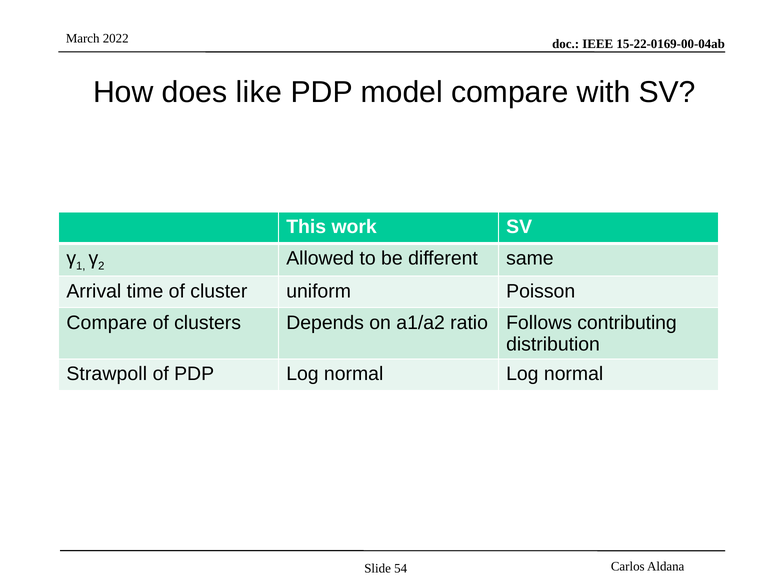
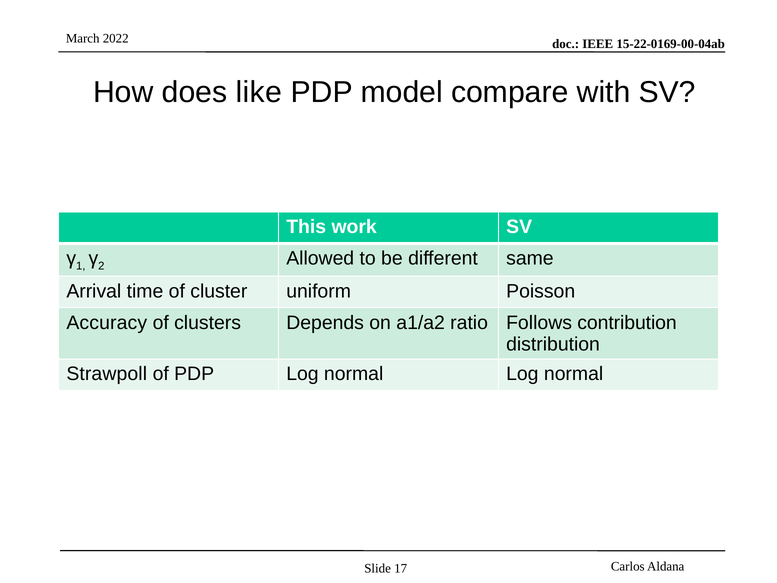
Compare at (107, 323): Compare -> Accuracy
contributing: contributing -> contribution
54: 54 -> 17
